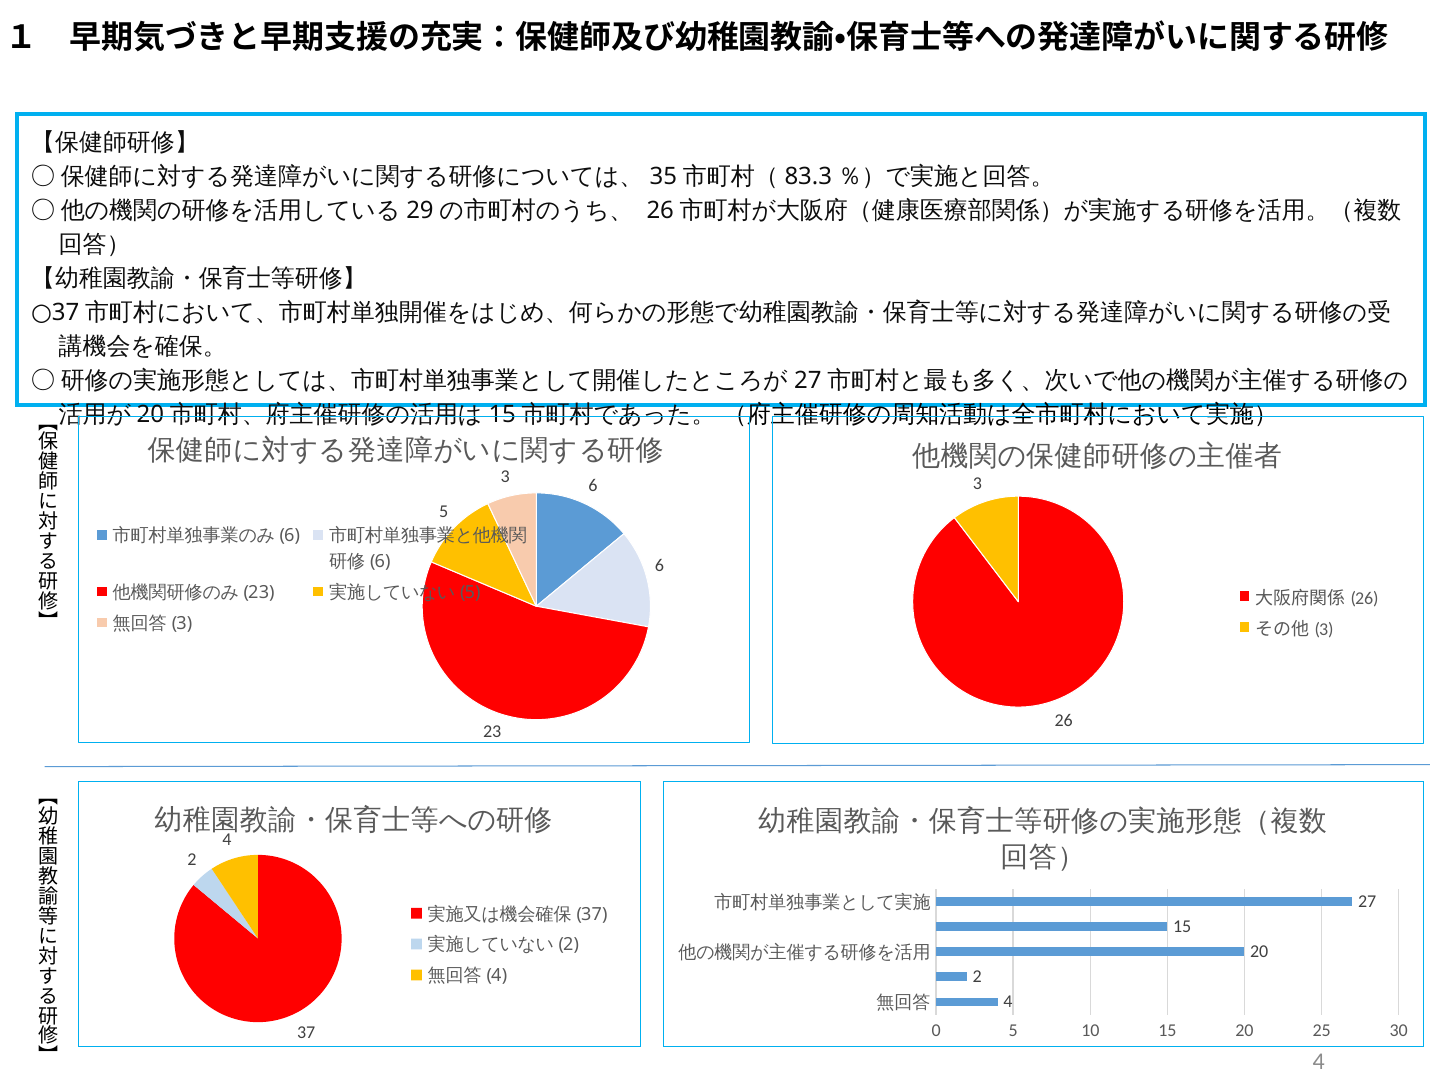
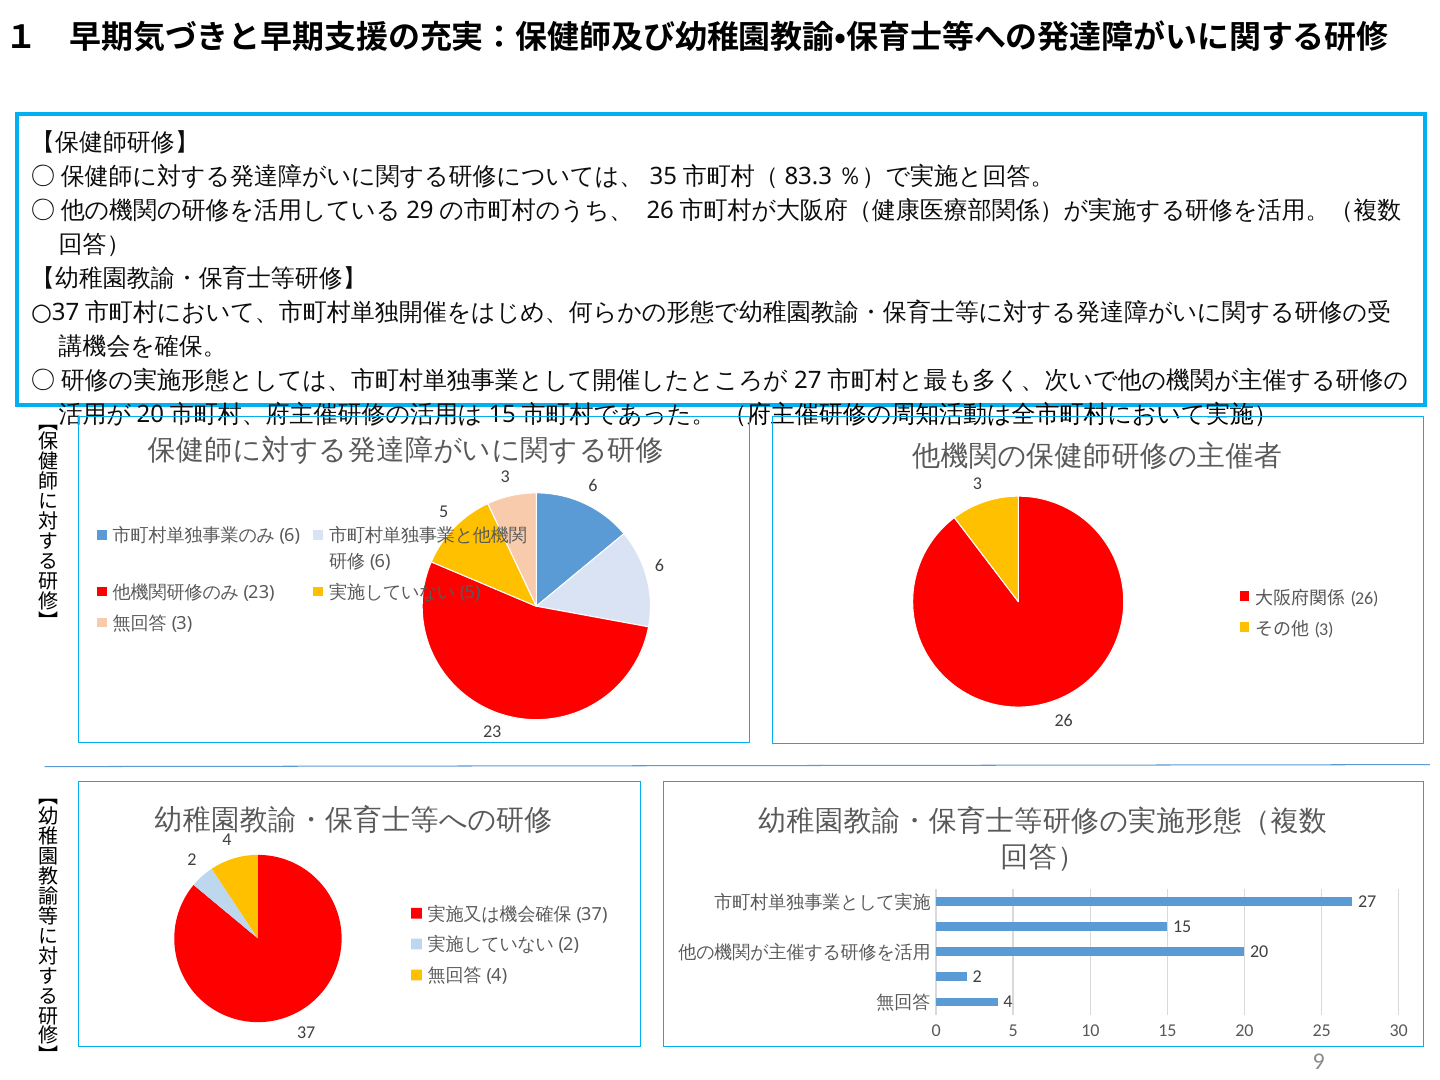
4 at (1319, 1062): 4 -> 9
